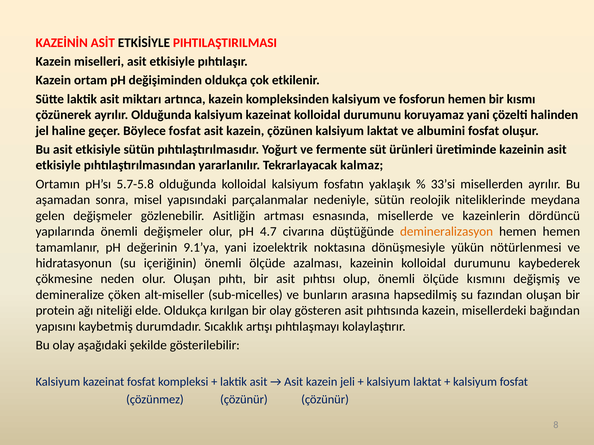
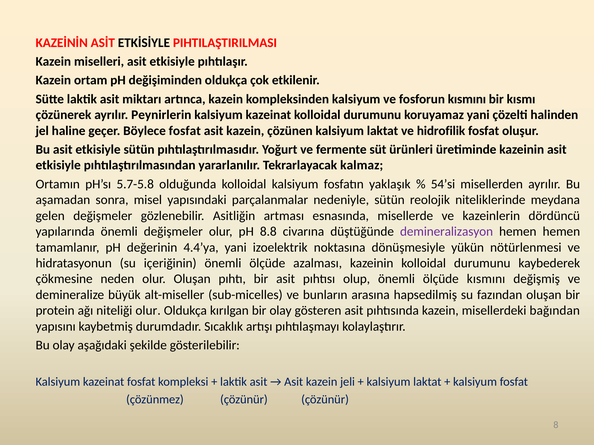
fosforun hemen: hemen -> kısmını
ayrılır Olduğunda: Olduğunda -> Peynirlerin
albumini: albumini -> hidrofilik
33’si: 33’si -> 54’si
4.7: 4.7 -> 8.8
demineralizasyon colour: orange -> purple
9.1’ya: 9.1’ya -> 4.4’ya
çöken: çöken -> büyük
niteliği elde: elde -> olur
